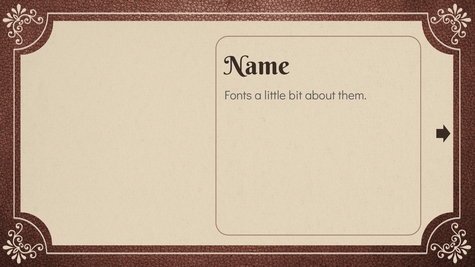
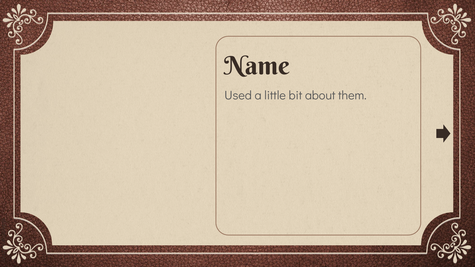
Fonts: Fonts -> Used
